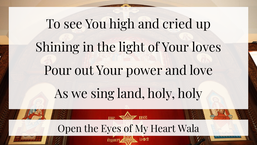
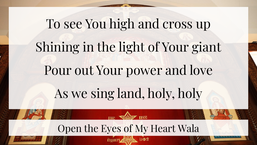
cried: cried -> cross
loves: loves -> giant
